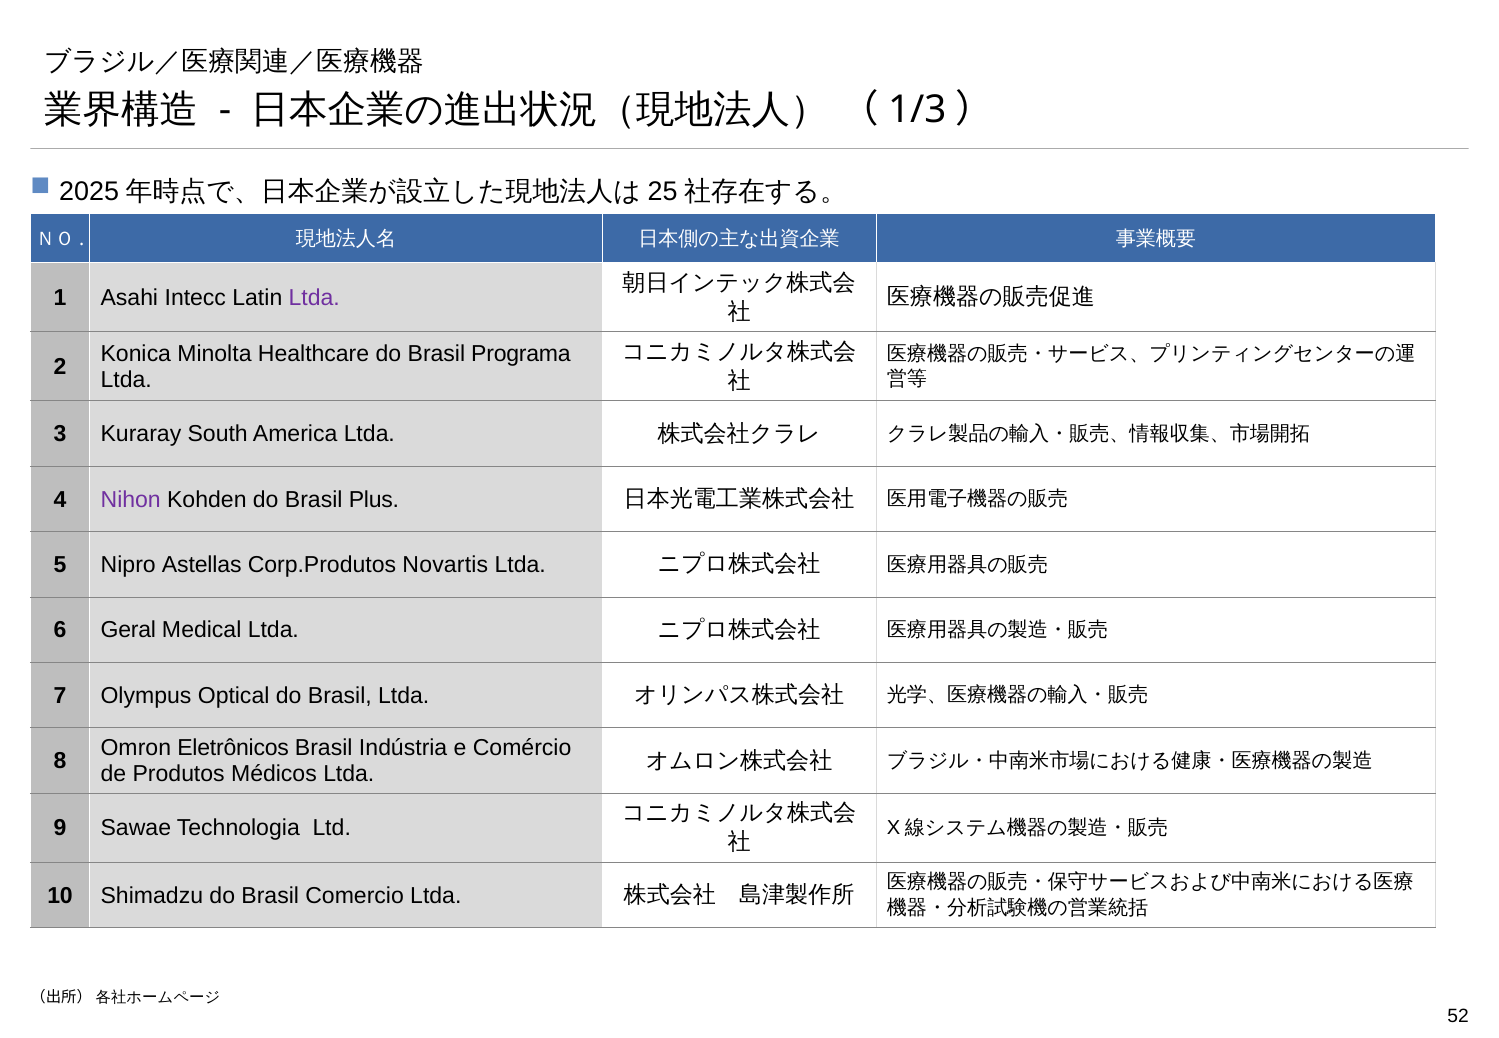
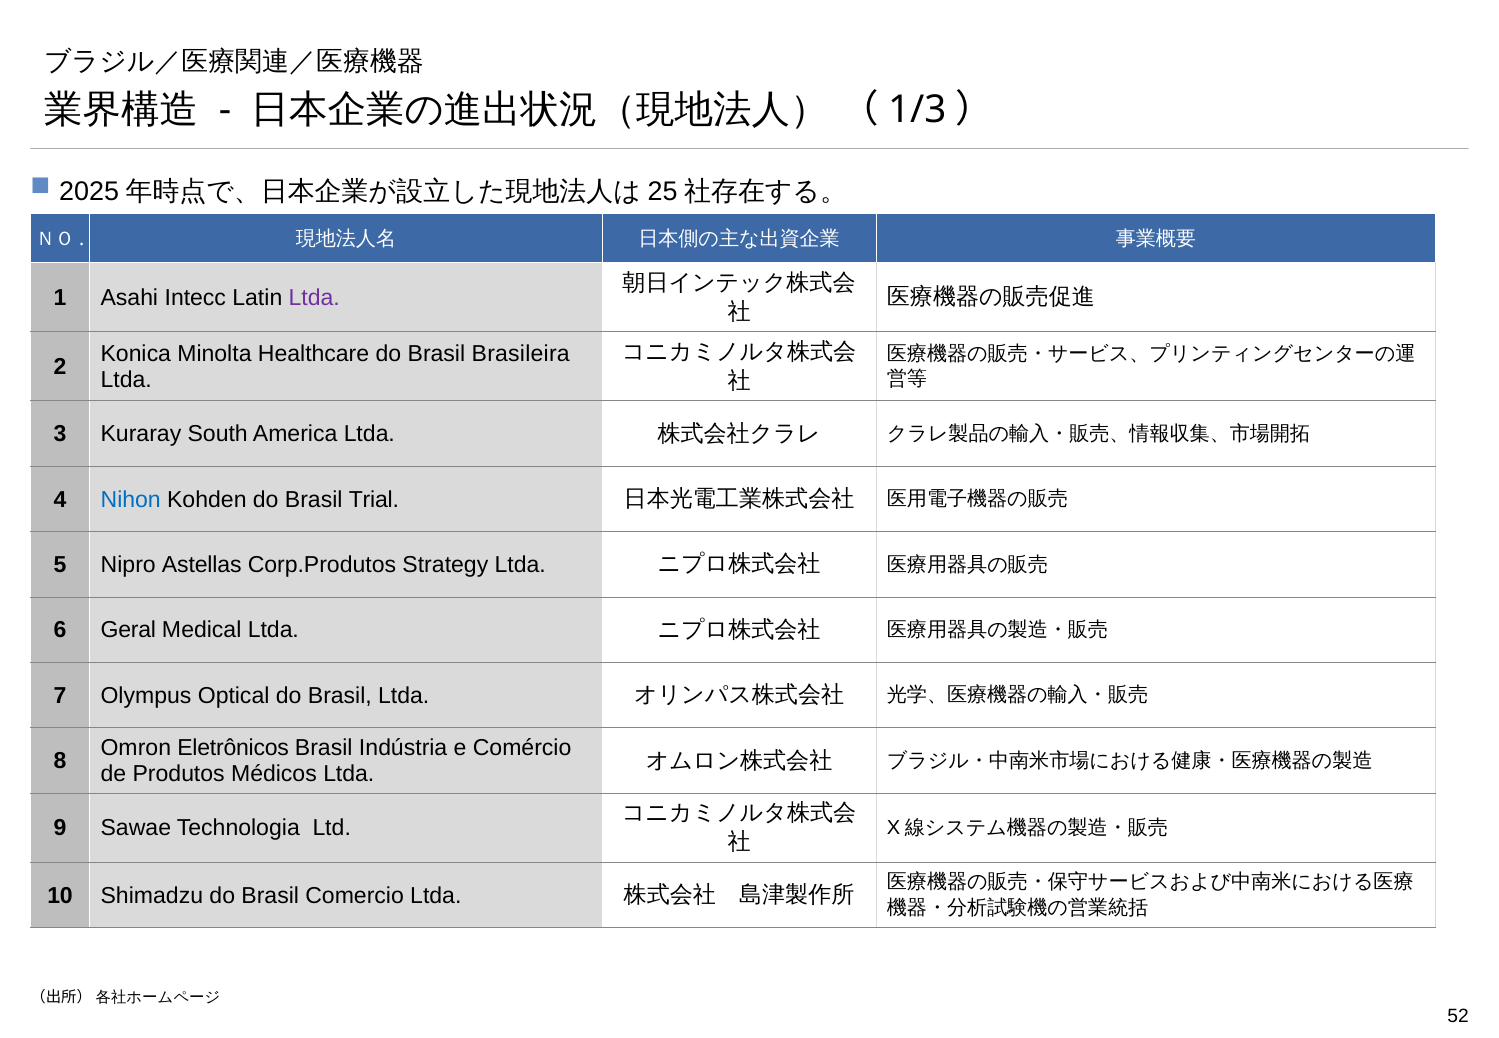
Programa: Programa -> Brasileira
Nihon colour: purple -> blue
Plus: Plus -> Trial
Novartis: Novartis -> Strategy
